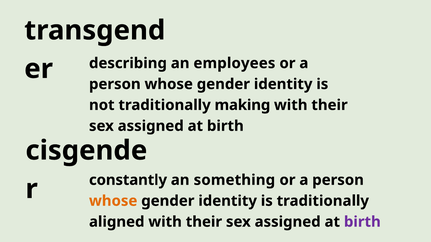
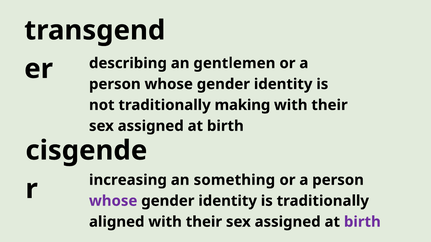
employees: employees -> gentlemen
constantly: constantly -> increasing
whose at (113, 201) colour: orange -> purple
